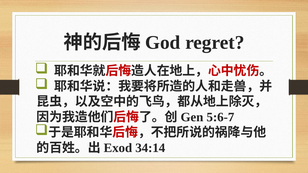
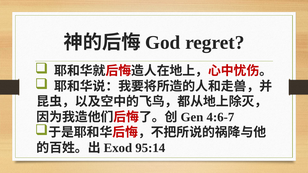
5:6-7: 5:6-7 -> 4:6-7
34:14: 34:14 -> 95:14
